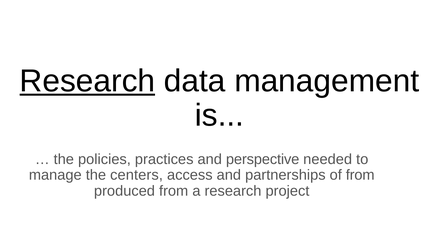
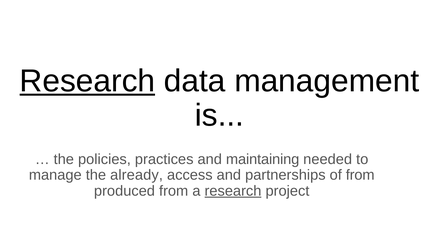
perspective: perspective -> maintaining
centers: centers -> already
research at (233, 191) underline: none -> present
